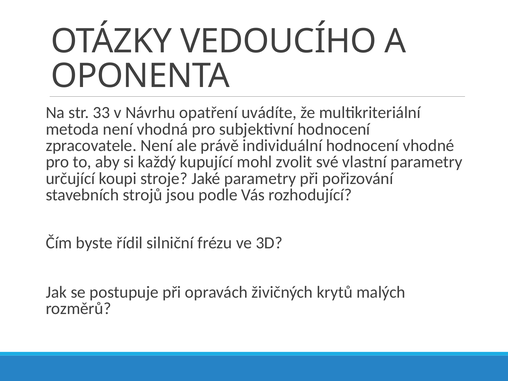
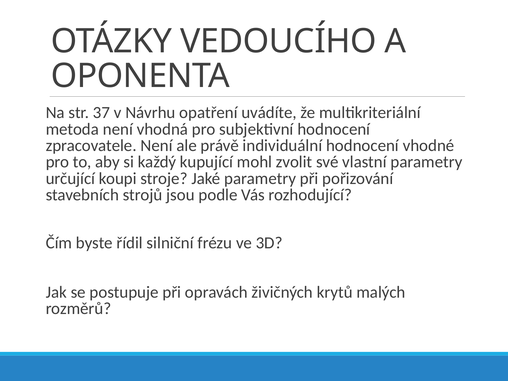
33: 33 -> 37
